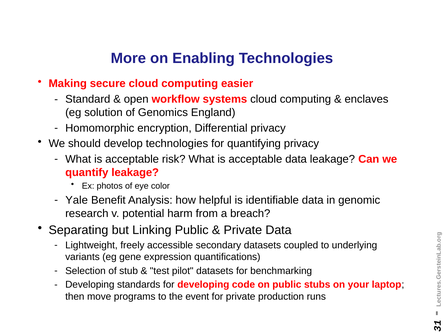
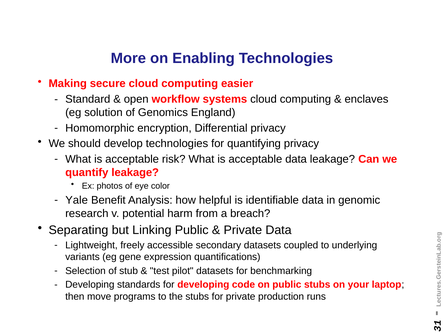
the event: event -> stubs
